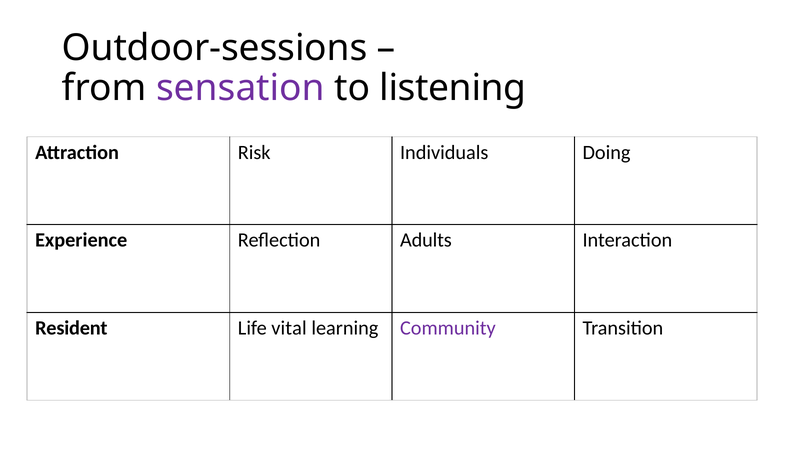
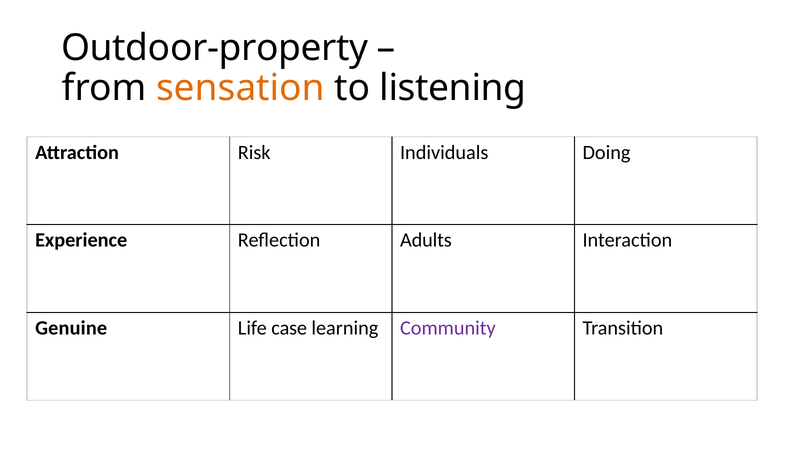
Outdoor-sessions: Outdoor-sessions -> Outdoor-property
sensation colour: purple -> orange
Resident: Resident -> Genuine
vital: vital -> case
